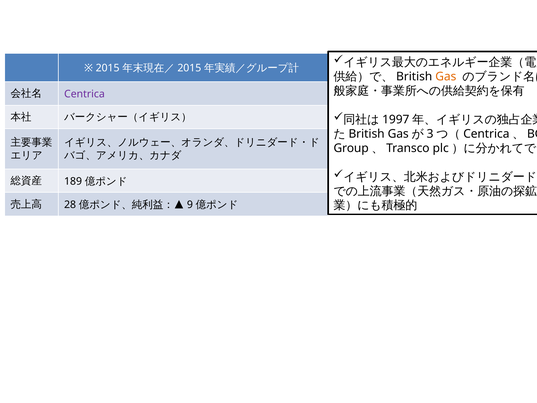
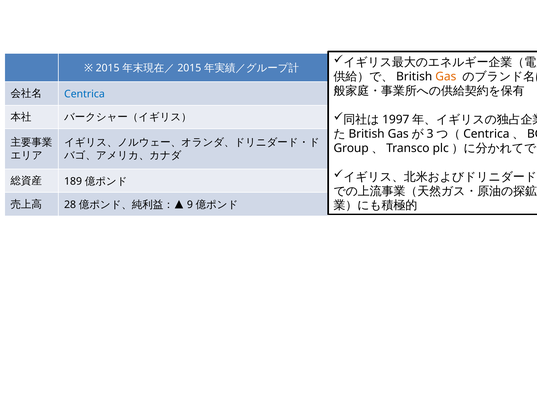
Centrica colour: purple -> blue
